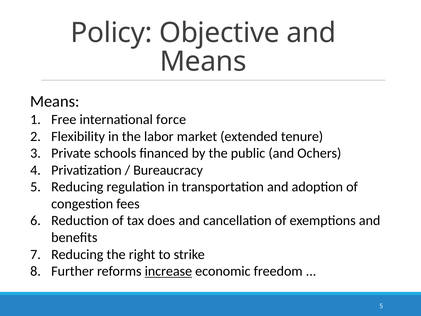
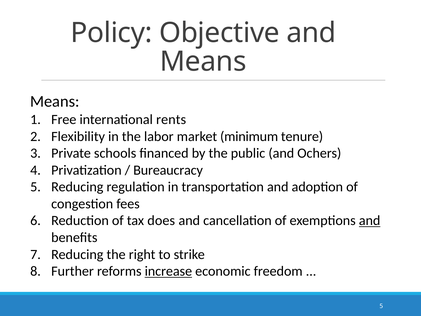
force: force -> rents
extended: extended -> minimum
and at (370, 221) underline: none -> present
